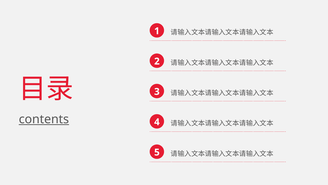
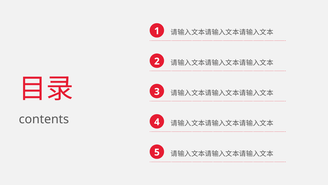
contents underline: present -> none
